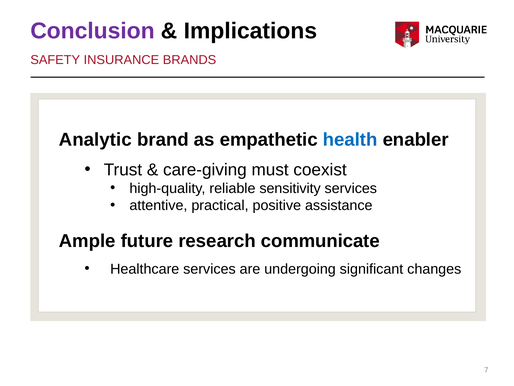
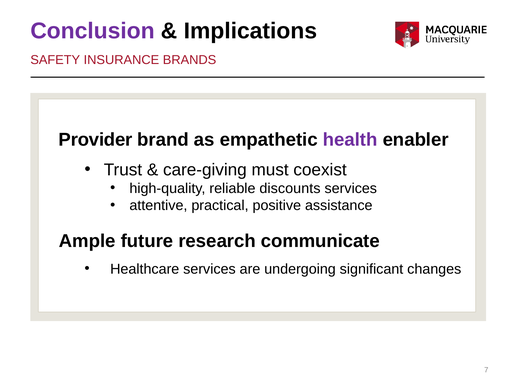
Analytic: Analytic -> Provider
health colour: blue -> purple
sensitivity: sensitivity -> discounts
